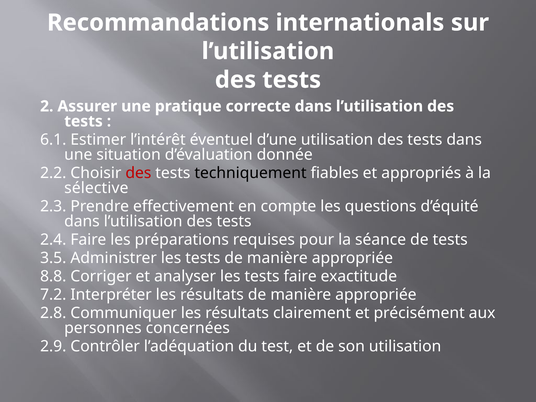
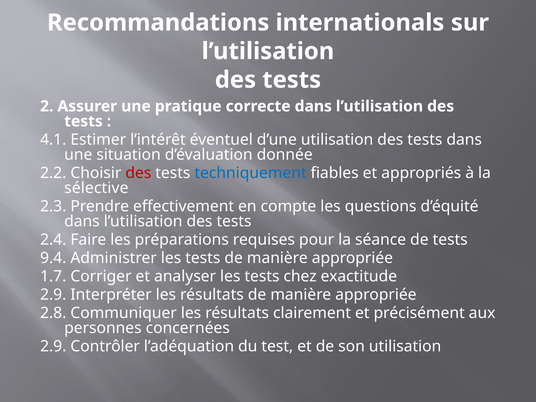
6.1: 6.1 -> 4.1
techniquement colour: black -> blue
3.5: 3.5 -> 9.4
8.8: 8.8 -> 1.7
tests faire: faire -> chez
7.2 at (53, 295): 7.2 -> 2.9
